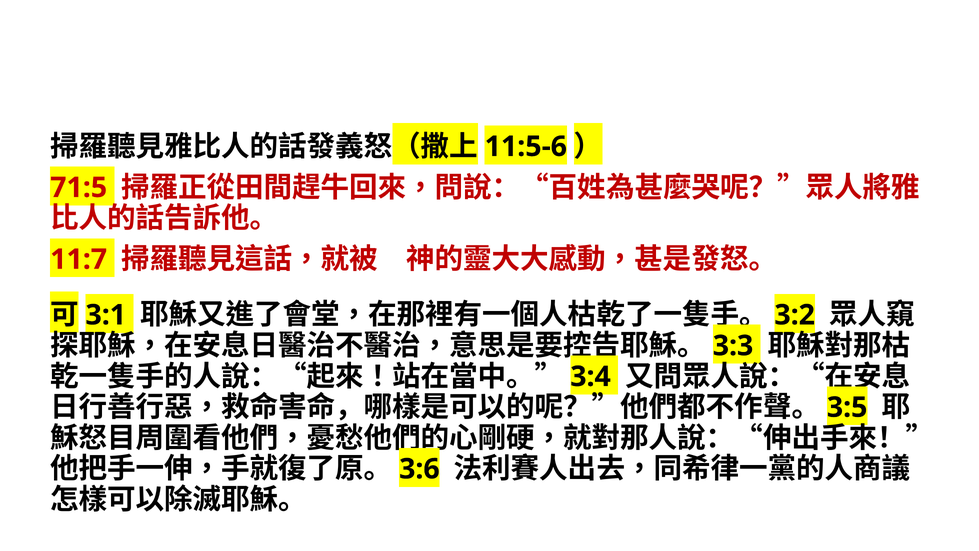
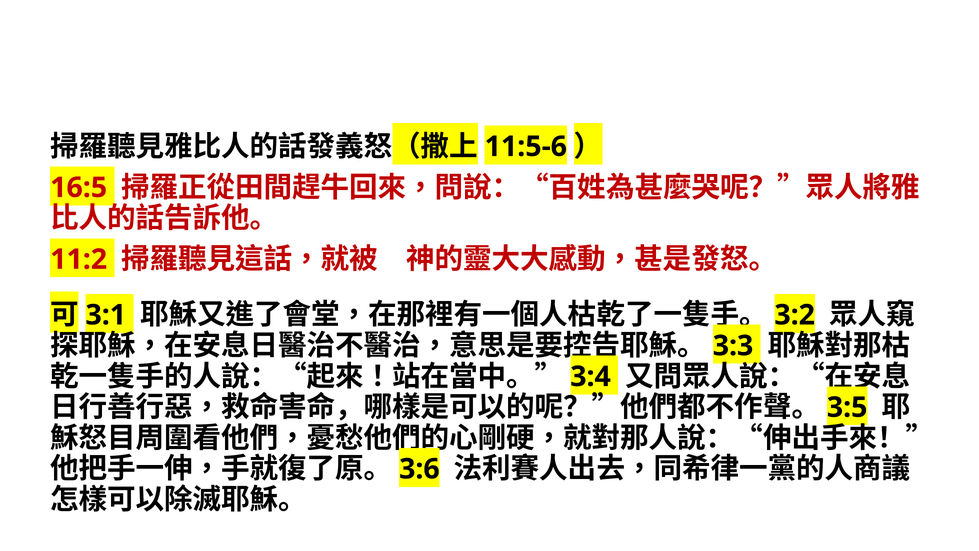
71:5: 71:5 -> 16:5
11:7: 11:7 -> 11:2
